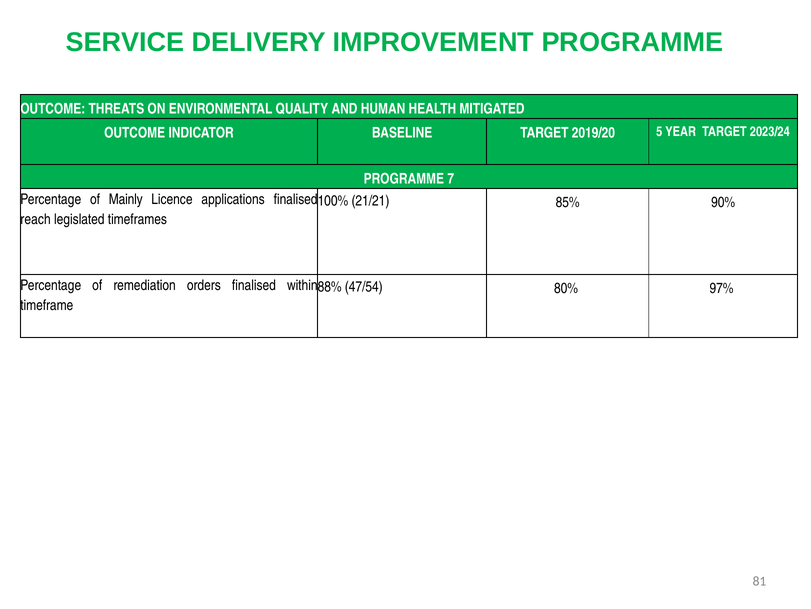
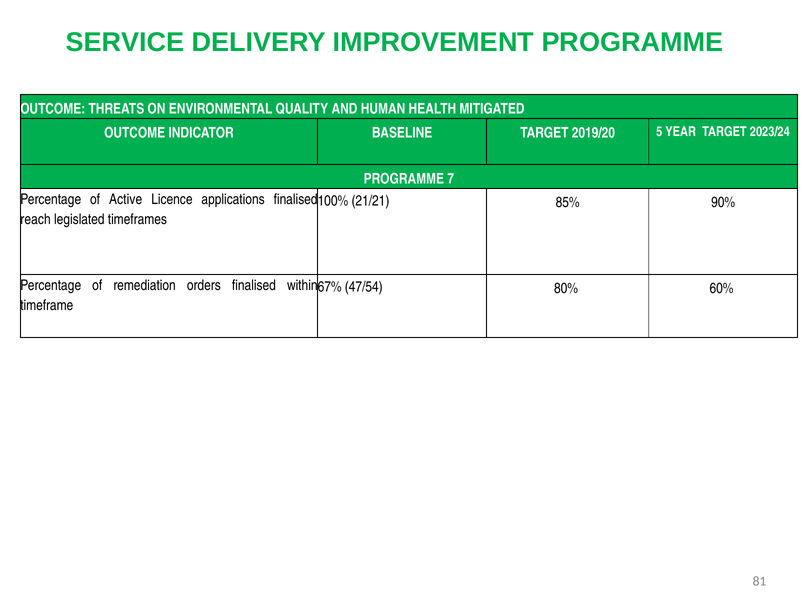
Mainly: Mainly -> Active
88%: 88% -> 67%
97%: 97% -> 60%
